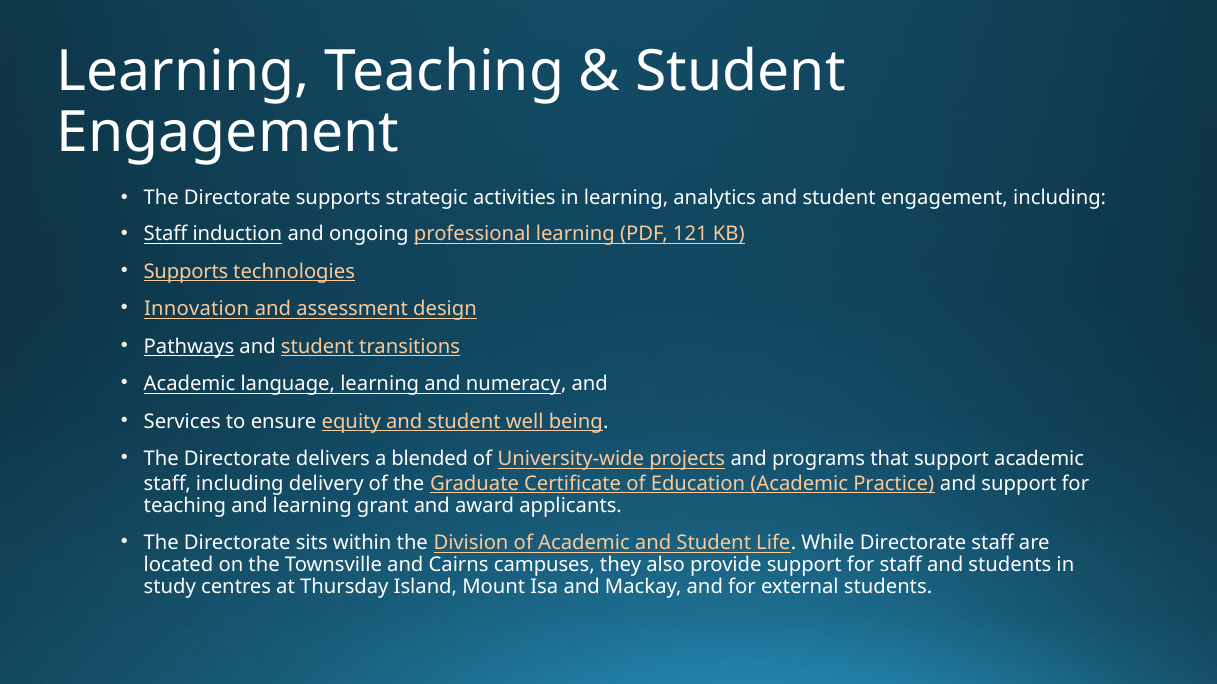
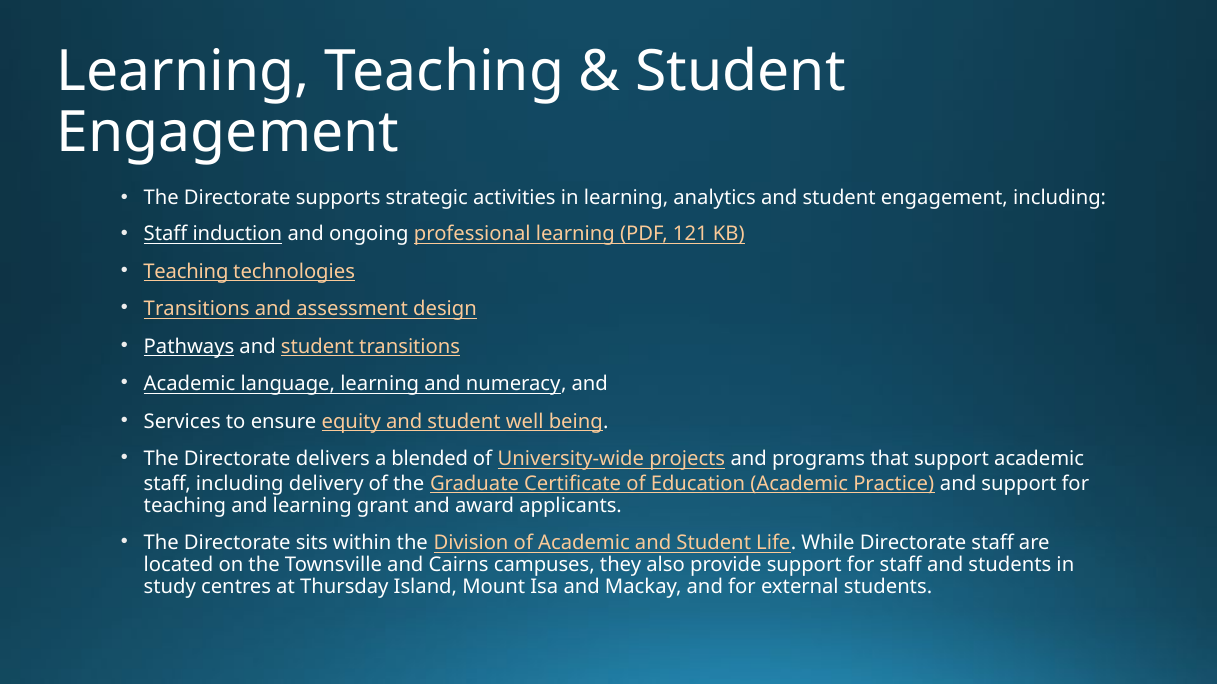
Supports at (186, 272): Supports -> Teaching
Innovation at (197, 309): Innovation -> Transitions
